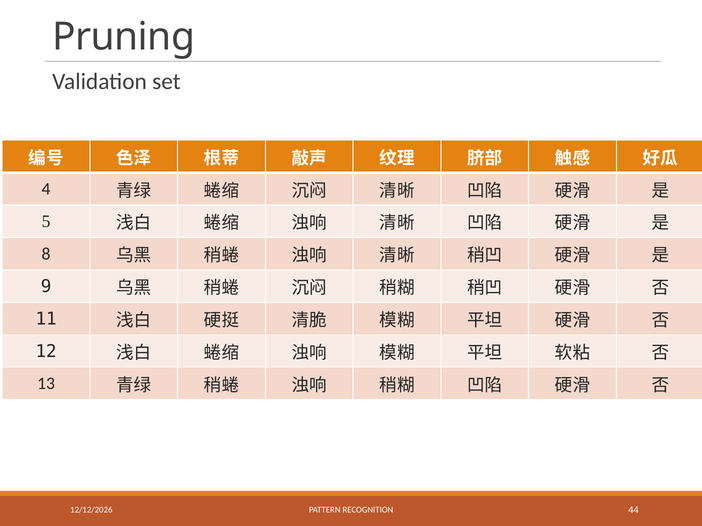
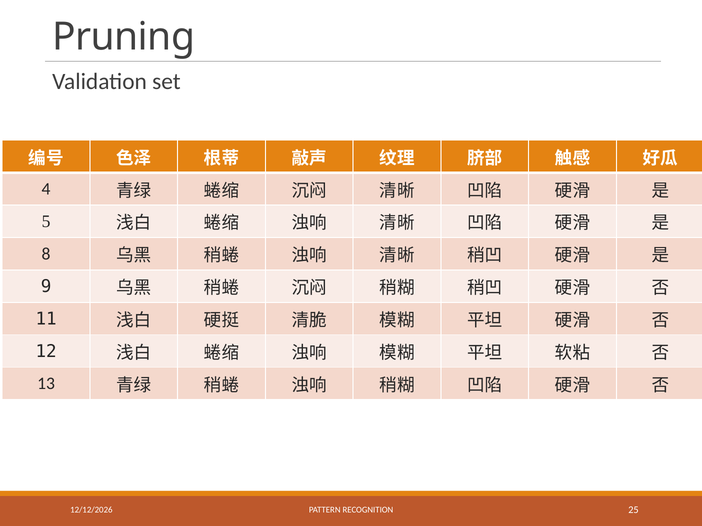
44: 44 -> 25
